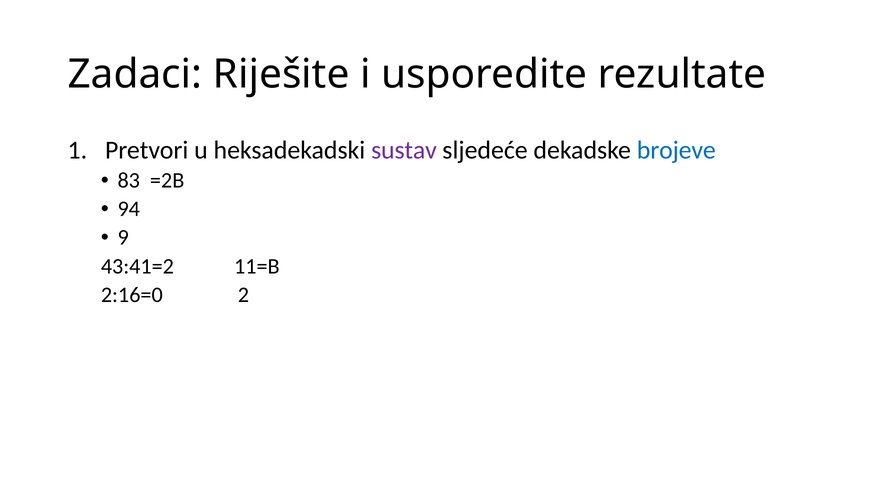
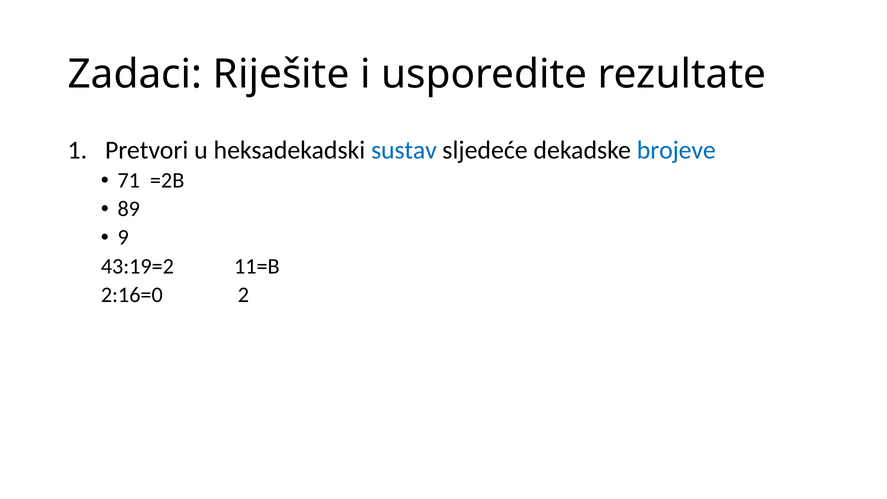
sustav colour: purple -> blue
83: 83 -> 71
94: 94 -> 89
43:41=2: 43:41=2 -> 43:19=2
